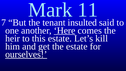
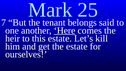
11: 11 -> 25
insulted: insulted -> belongs
ourselves underline: present -> none
